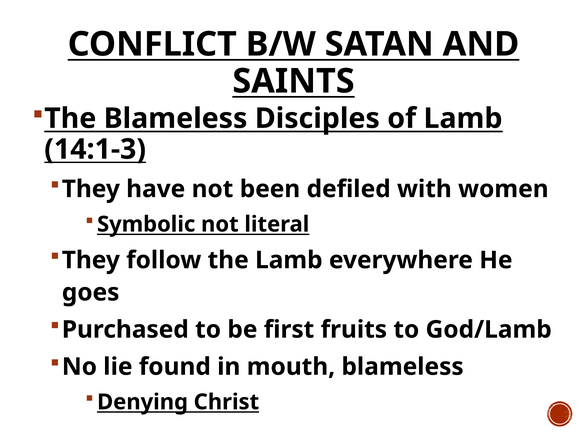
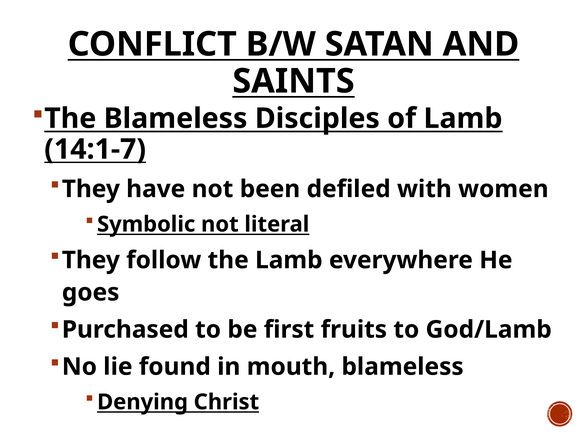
14:1-3: 14:1-3 -> 14:1-7
